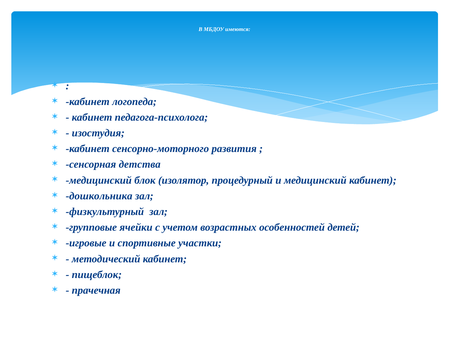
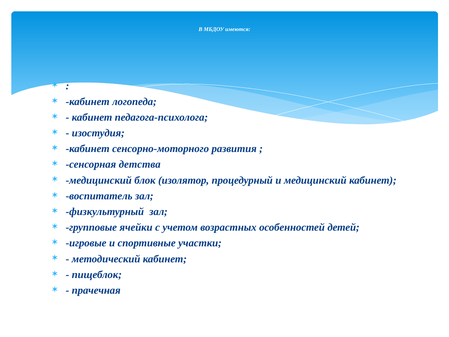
дошкольника: дошкольника -> воспитатель
